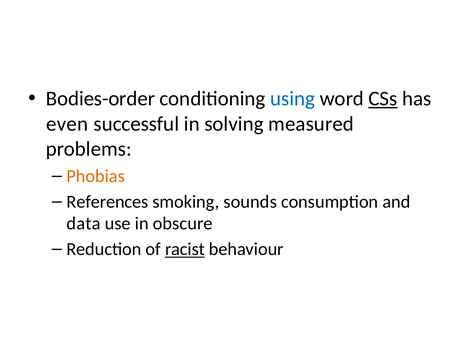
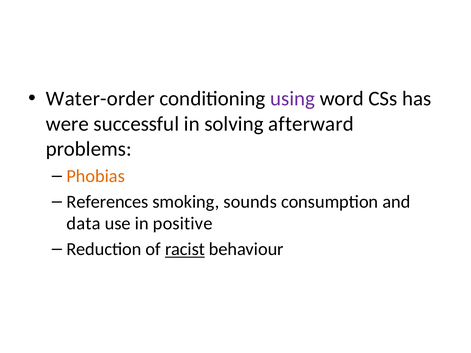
Bodies-order: Bodies-order -> Water-order
using colour: blue -> purple
CSs underline: present -> none
even: even -> were
measured: measured -> afterward
obscure: obscure -> positive
